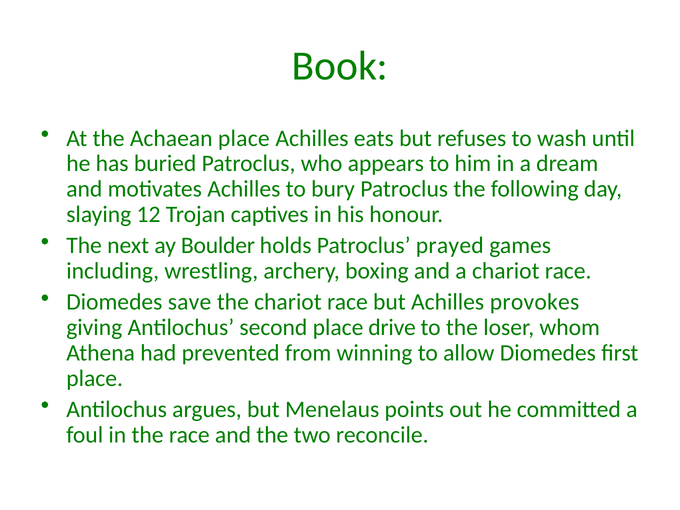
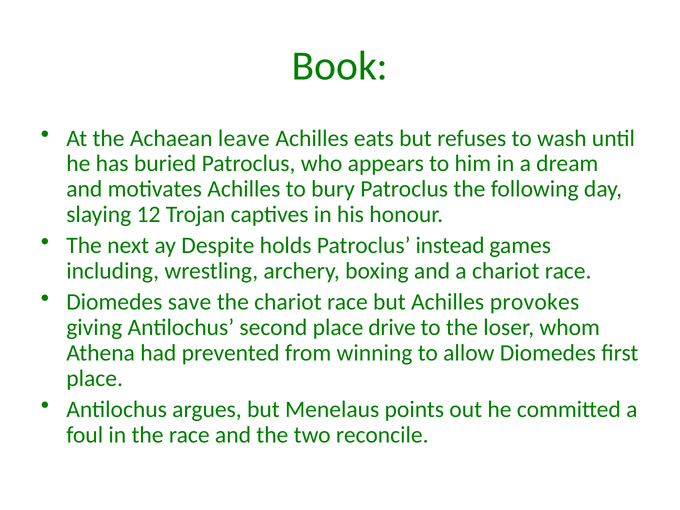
Achaean place: place -> leave
Boulder: Boulder -> Despite
prayed: prayed -> instead
